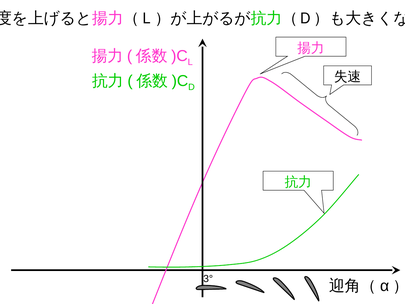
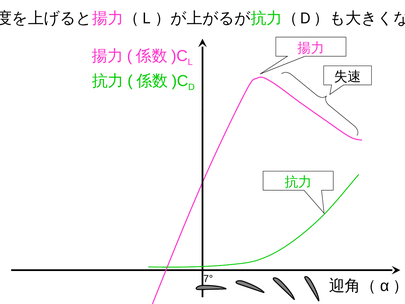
3°: 3° -> 7°
